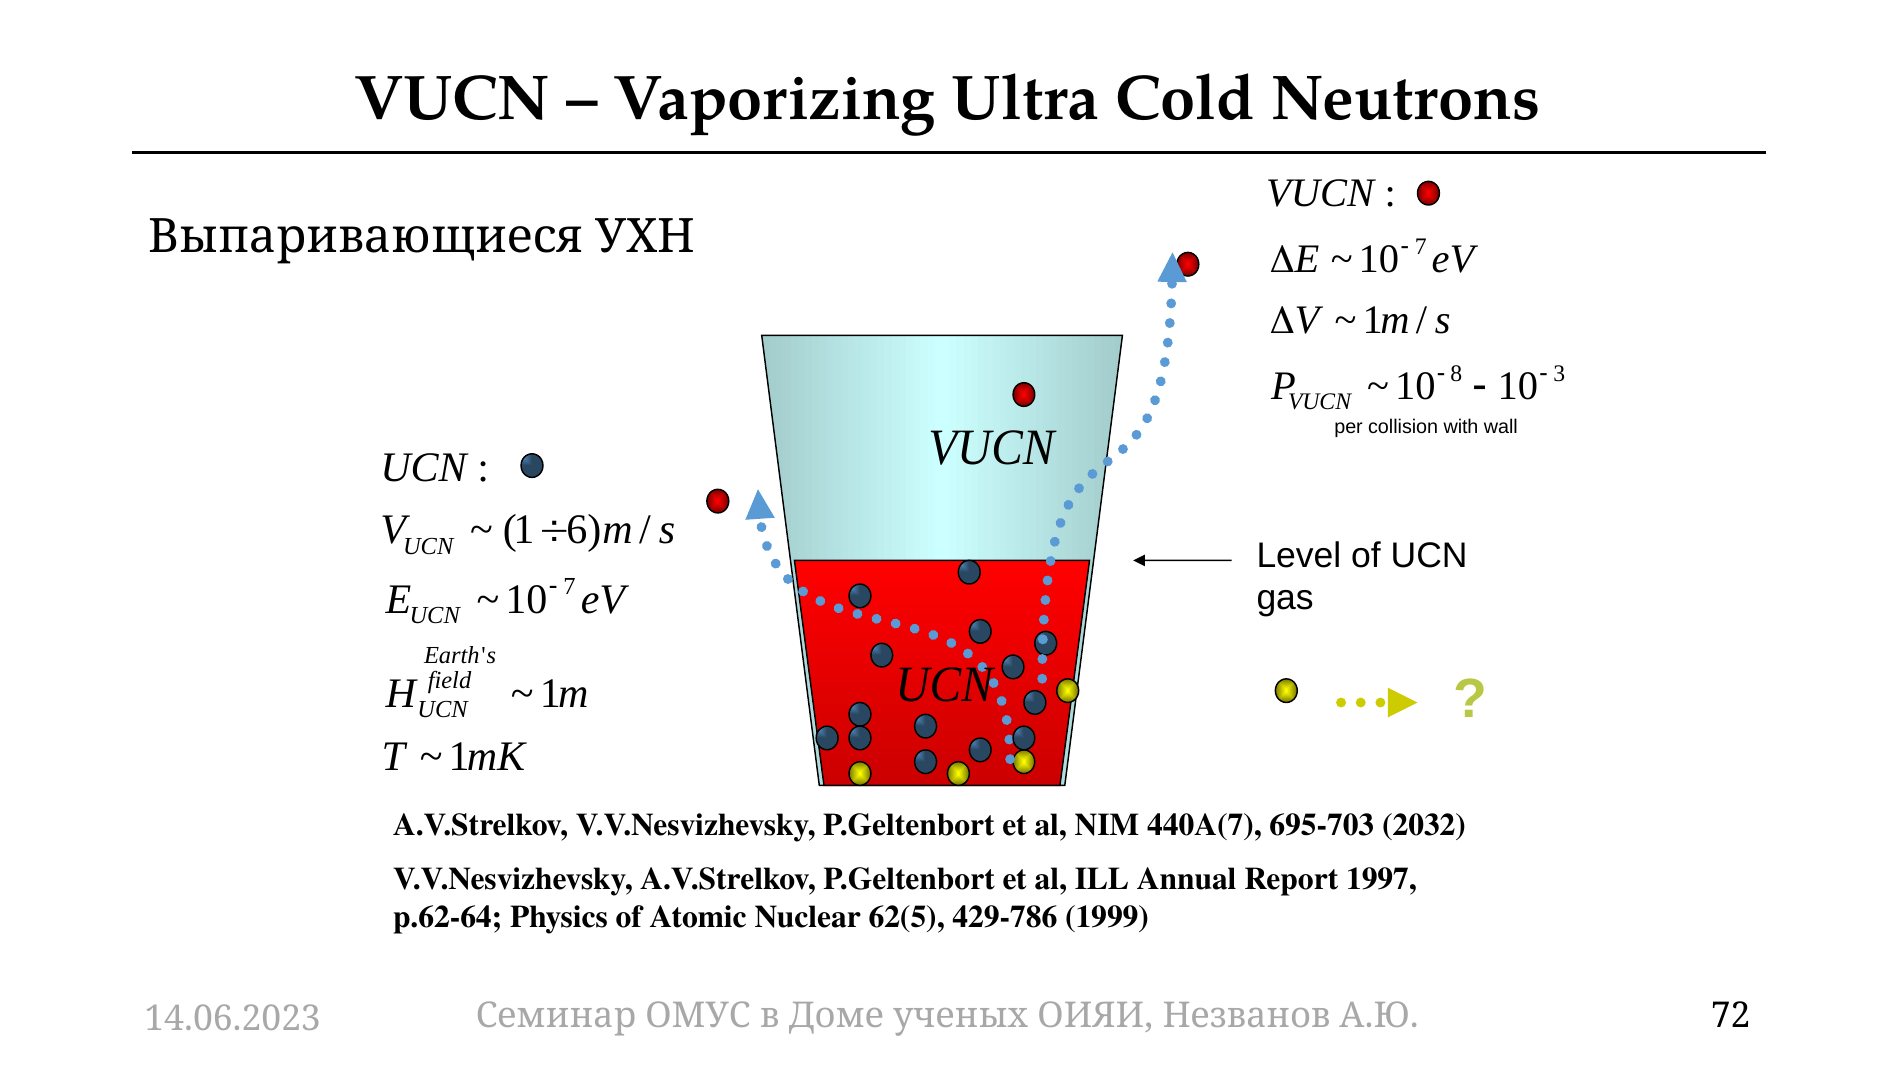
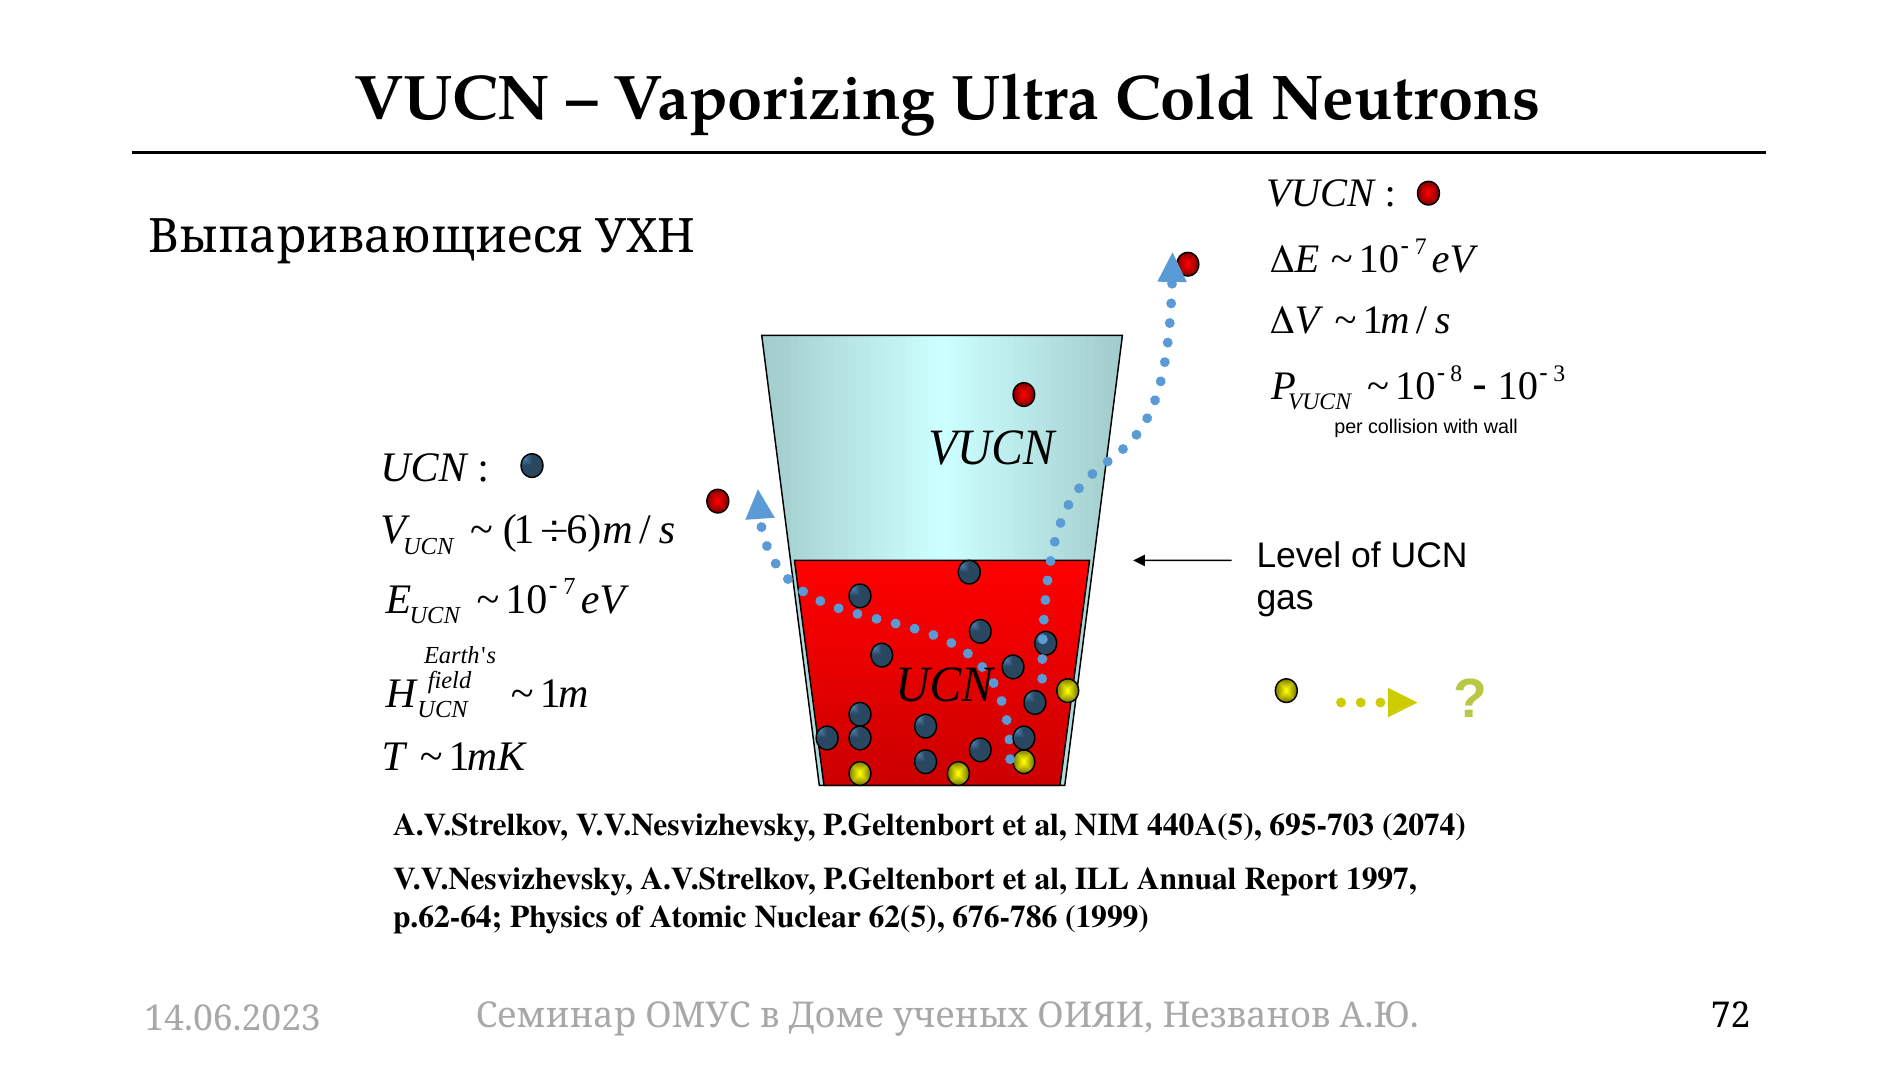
440A(7: 440A(7 -> 440A(5
2032: 2032 -> 2074
429-786: 429-786 -> 676-786
